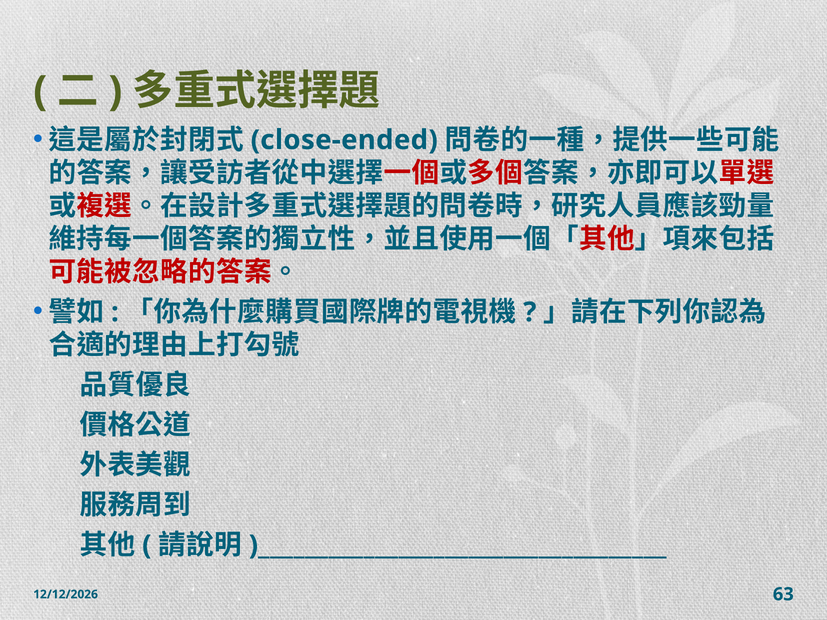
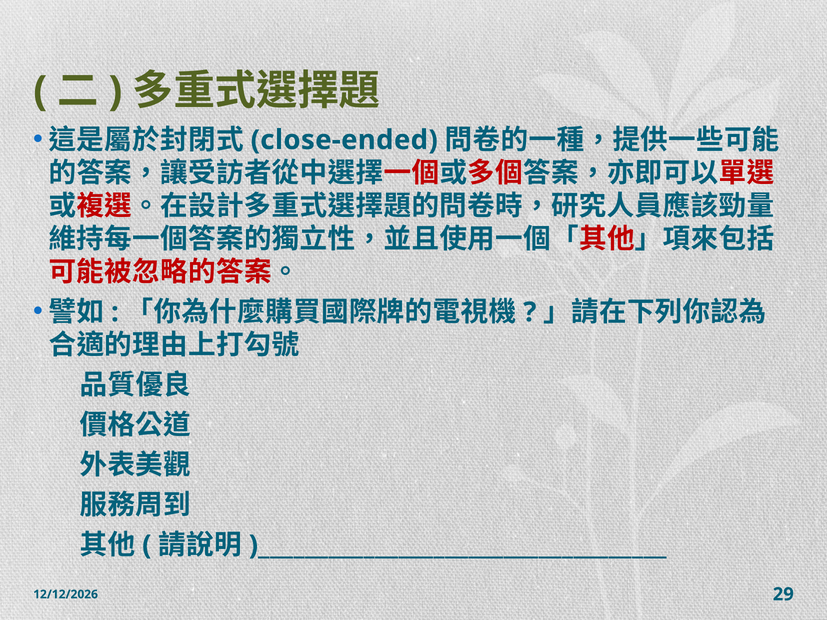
63: 63 -> 29
